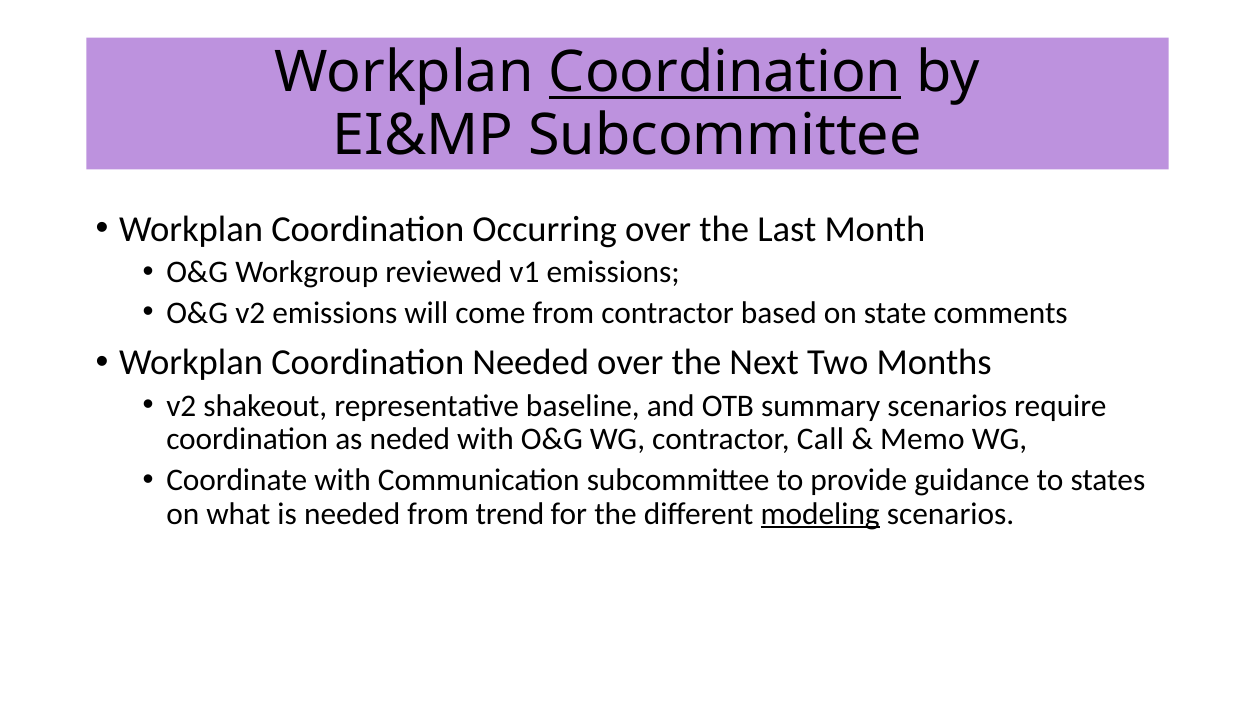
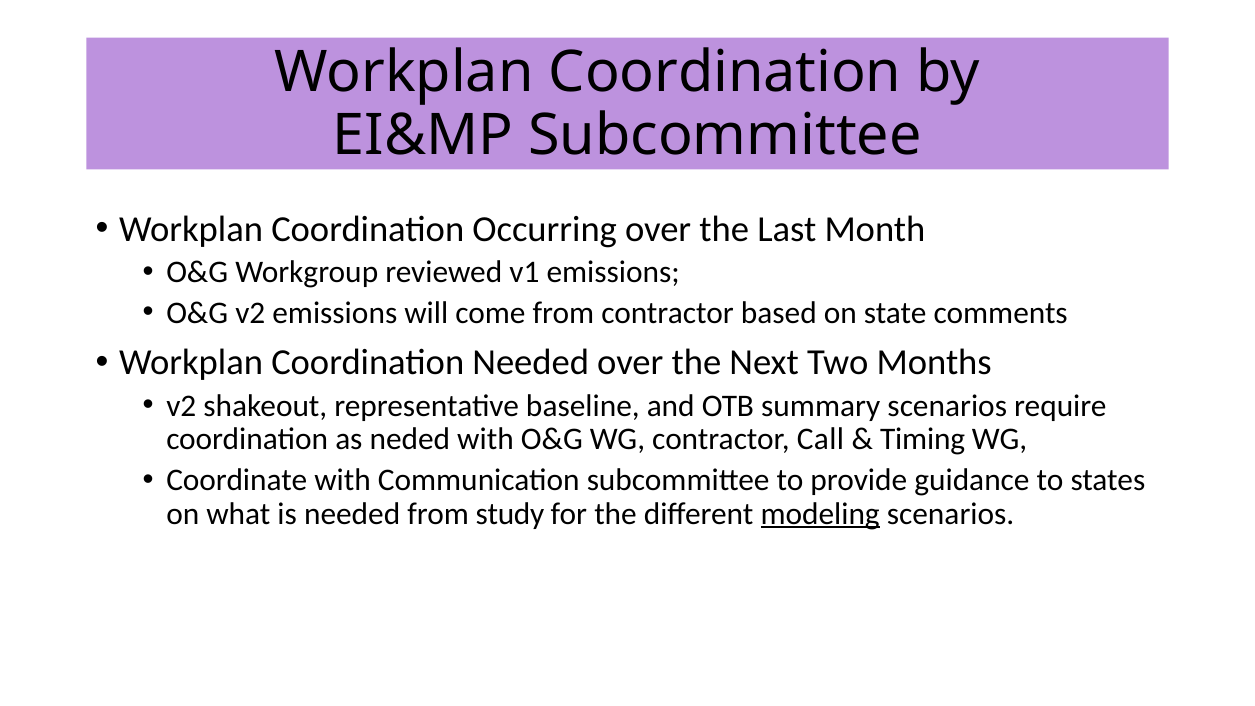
Coordination at (725, 73) underline: present -> none
Memo: Memo -> Timing
trend: trend -> study
